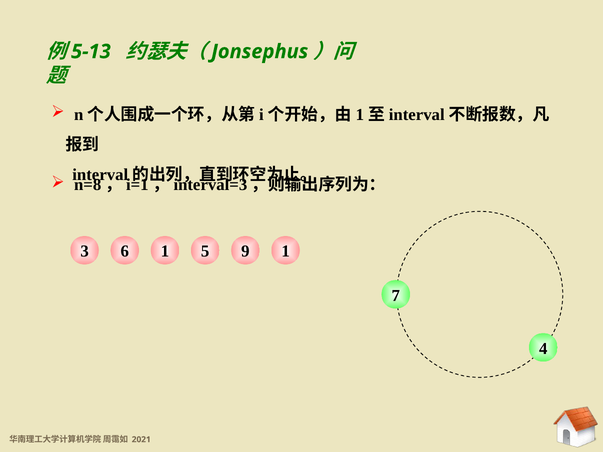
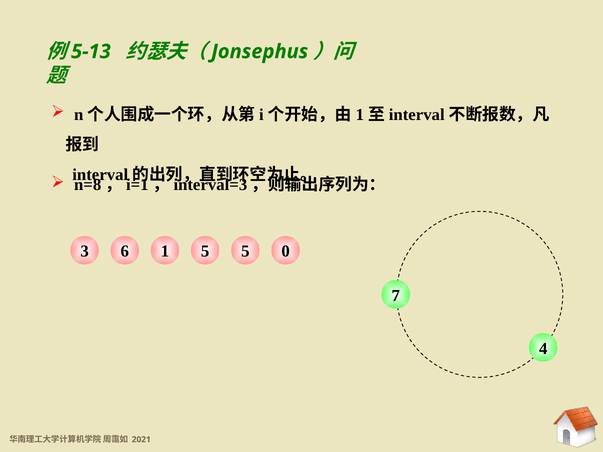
1 9: 9 -> 5
6 1: 1 -> 0
